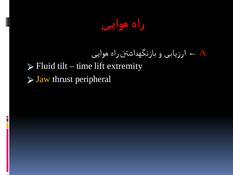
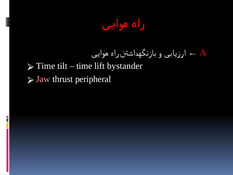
Fluid at (46, 66): Fluid -> Time
extremity: extremity -> bystander
Jaw colour: yellow -> pink
